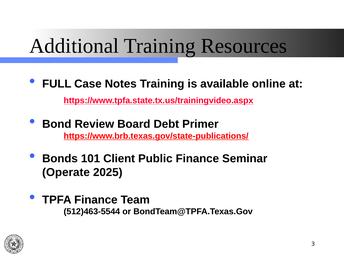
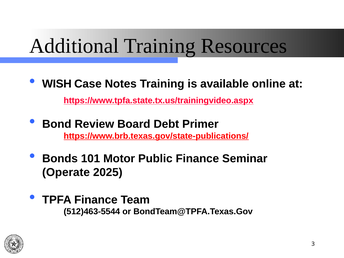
FULL: FULL -> WISH
Client: Client -> Motor
